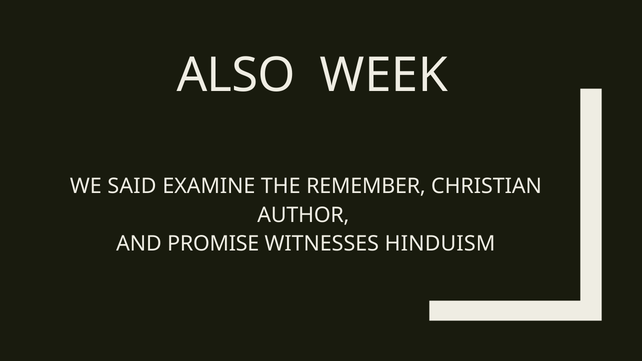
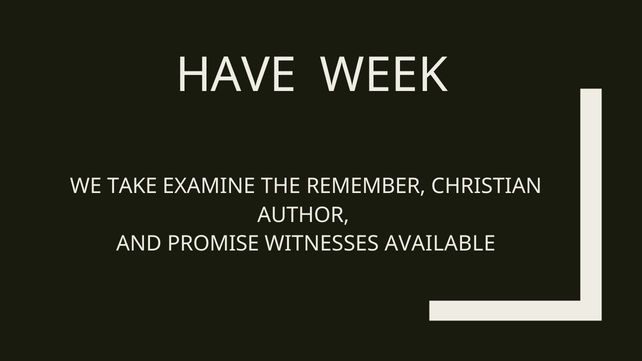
ALSO: ALSO -> HAVE
SAID: SAID -> TAKE
HINDUISM: HINDUISM -> AVAILABLE
